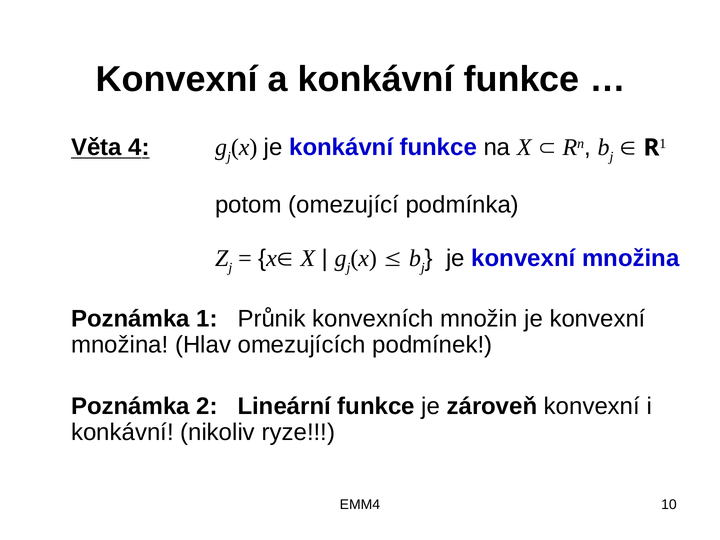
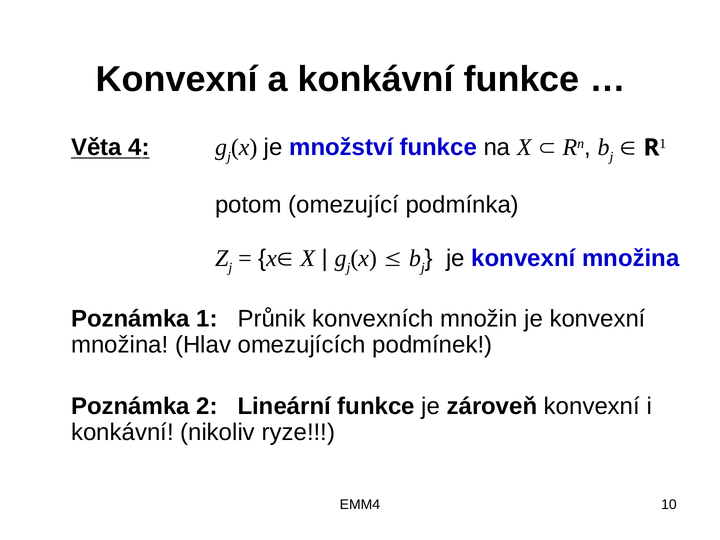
je konkávní: konkávní -> množství
